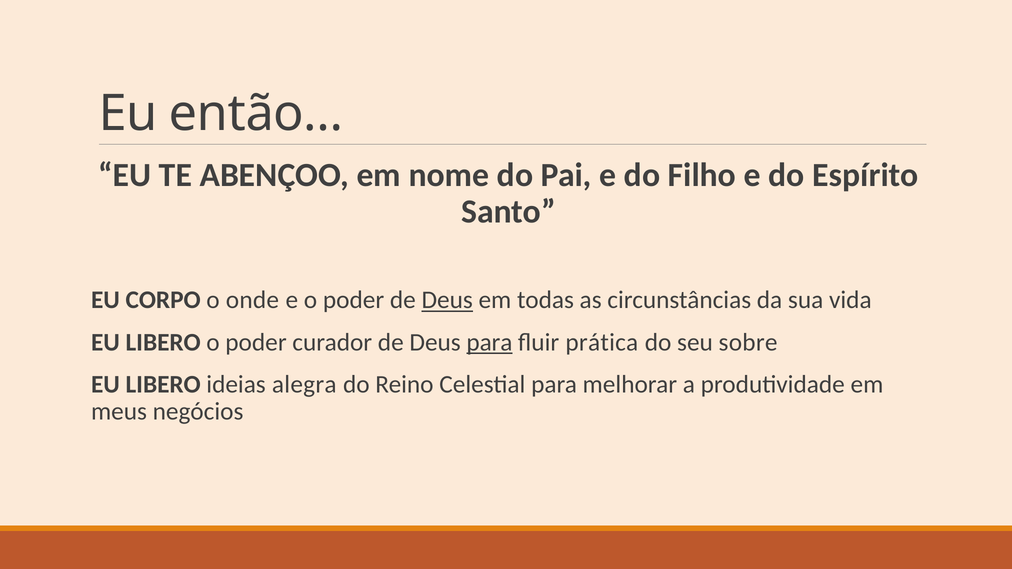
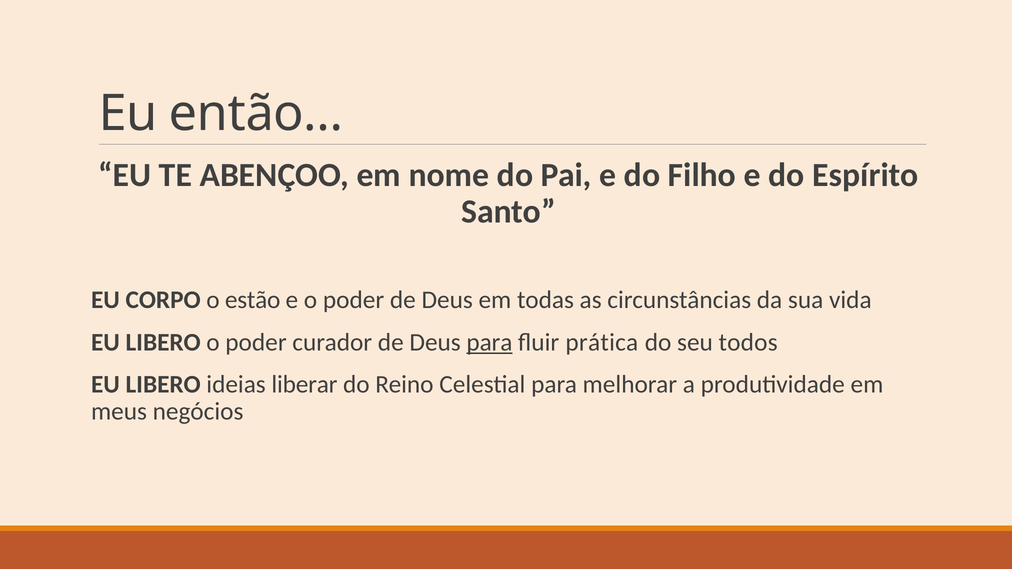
onde: onde -> estão
Deus at (447, 300) underline: present -> none
sobre: sobre -> todos
alegra: alegra -> liberar
